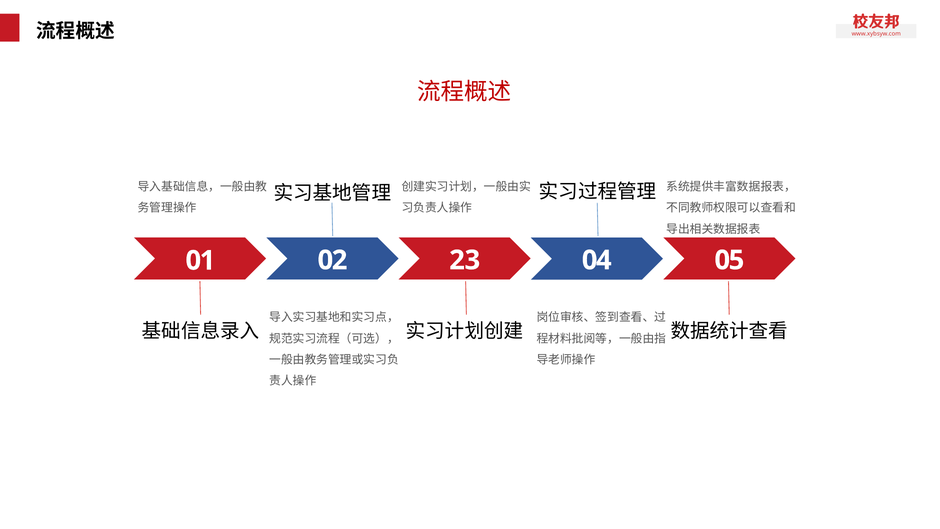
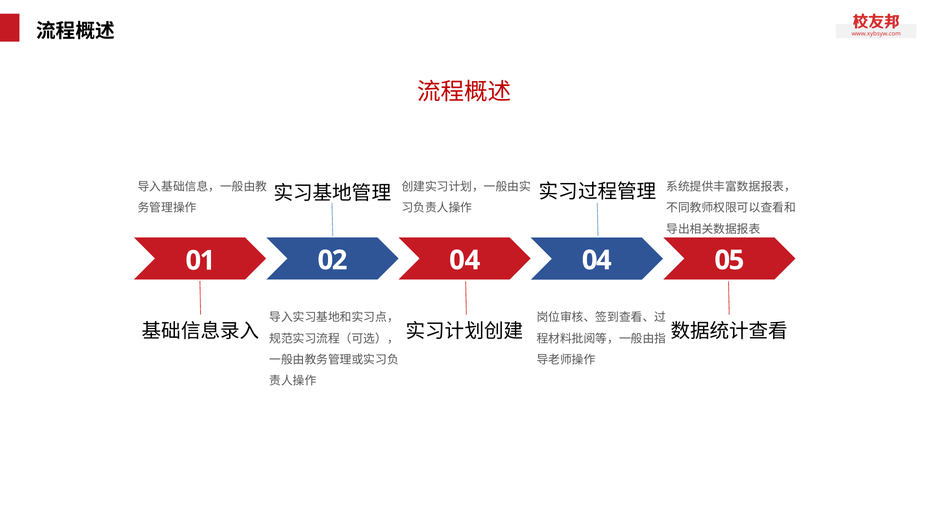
02 23: 23 -> 04
